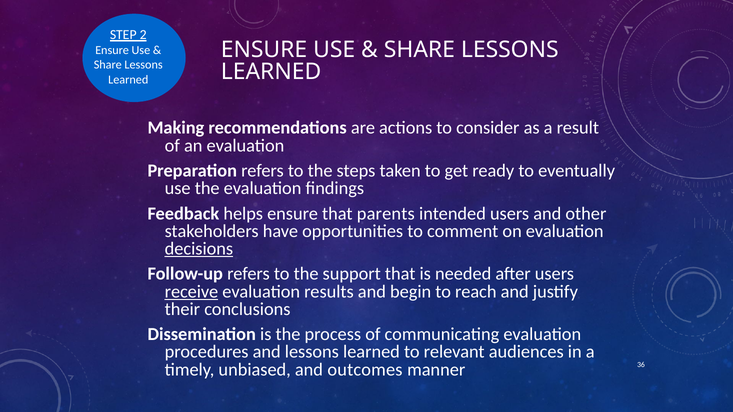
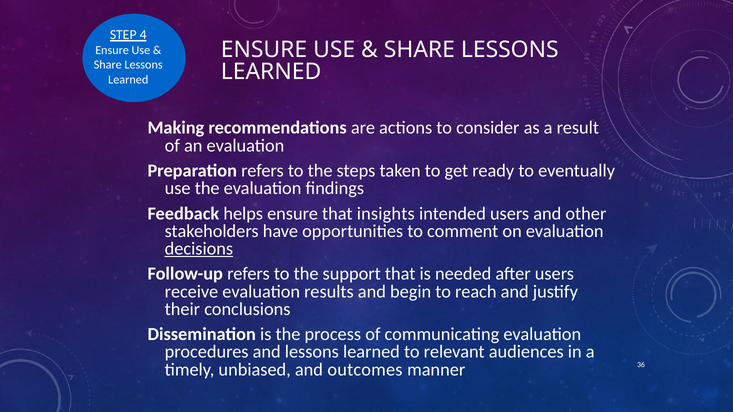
2: 2 -> 4
parents: parents -> insights
receive underline: present -> none
